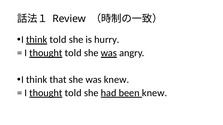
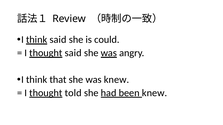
told at (58, 40): told -> said
hurry: hurry -> could
told at (73, 53): told -> said
